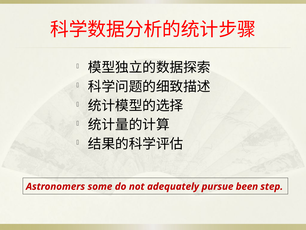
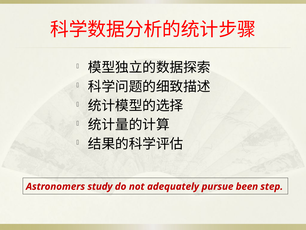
some: some -> study
